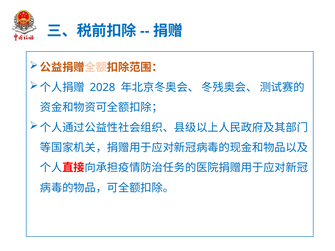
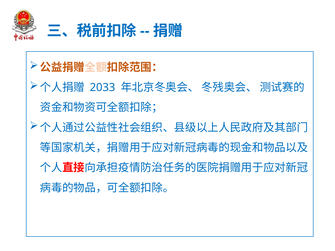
2028: 2028 -> 2033
